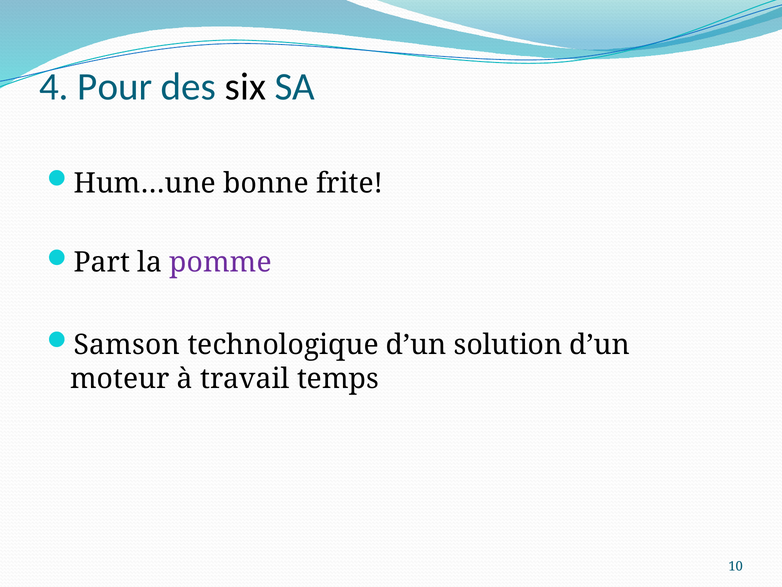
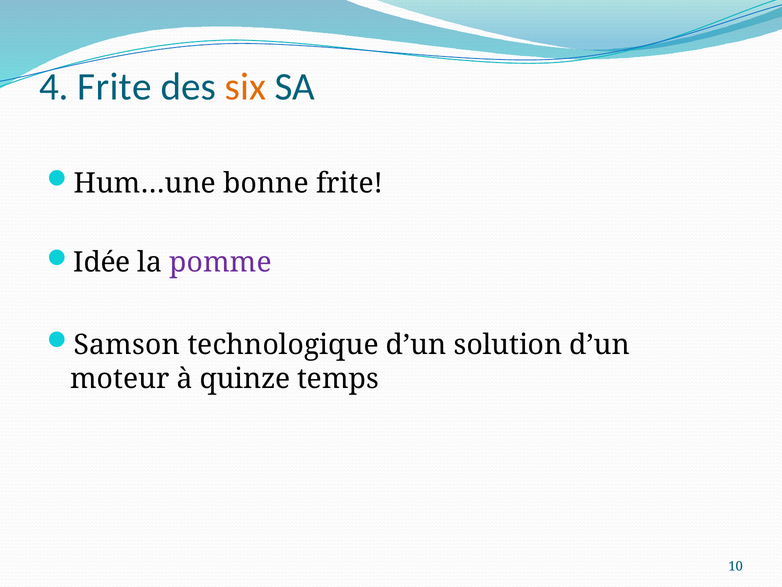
4 Pour: Pour -> Frite
six colour: black -> orange
Part: Part -> Idée
travail: travail -> quinze
